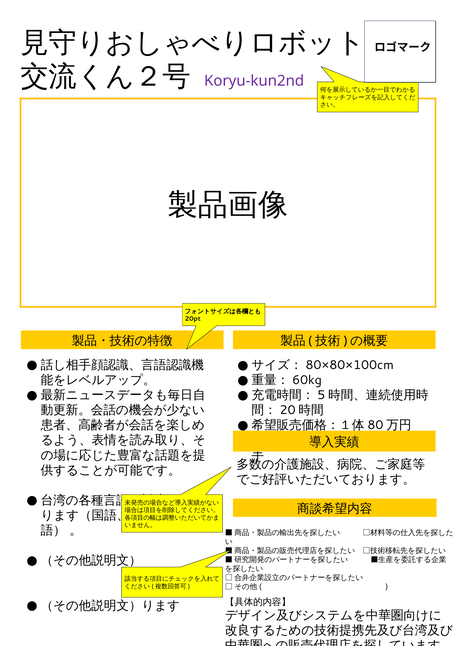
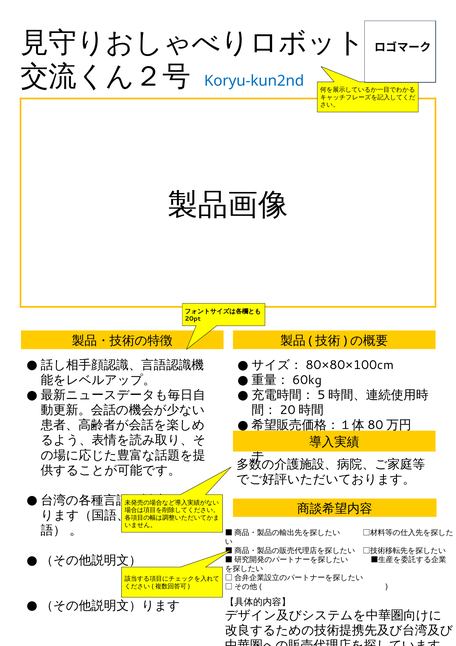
Koryu-kun2nd colour: purple -> blue
